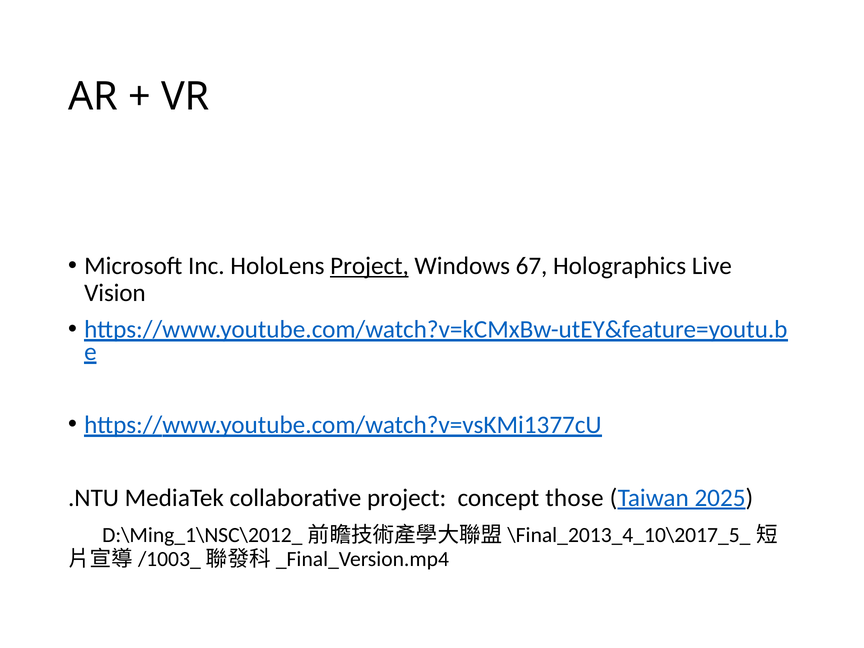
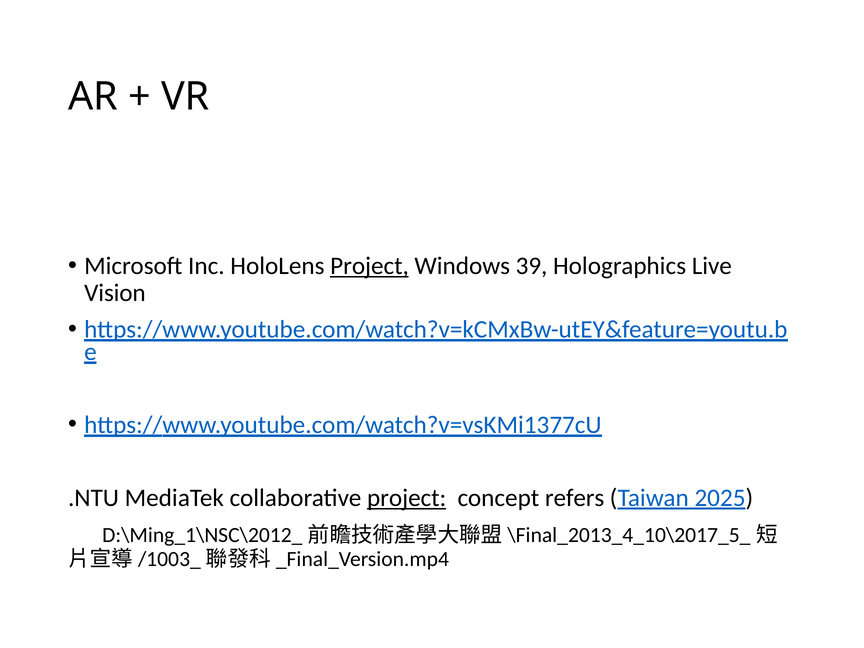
67: 67 -> 39
project at (407, 498) underline: none -> present
those: those -> refers
